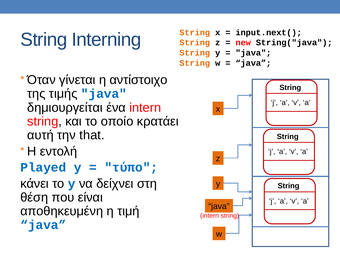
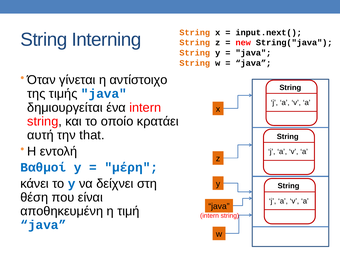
Played: Played -> Βαθμοί
τύπο: τύπο -> μέρη
